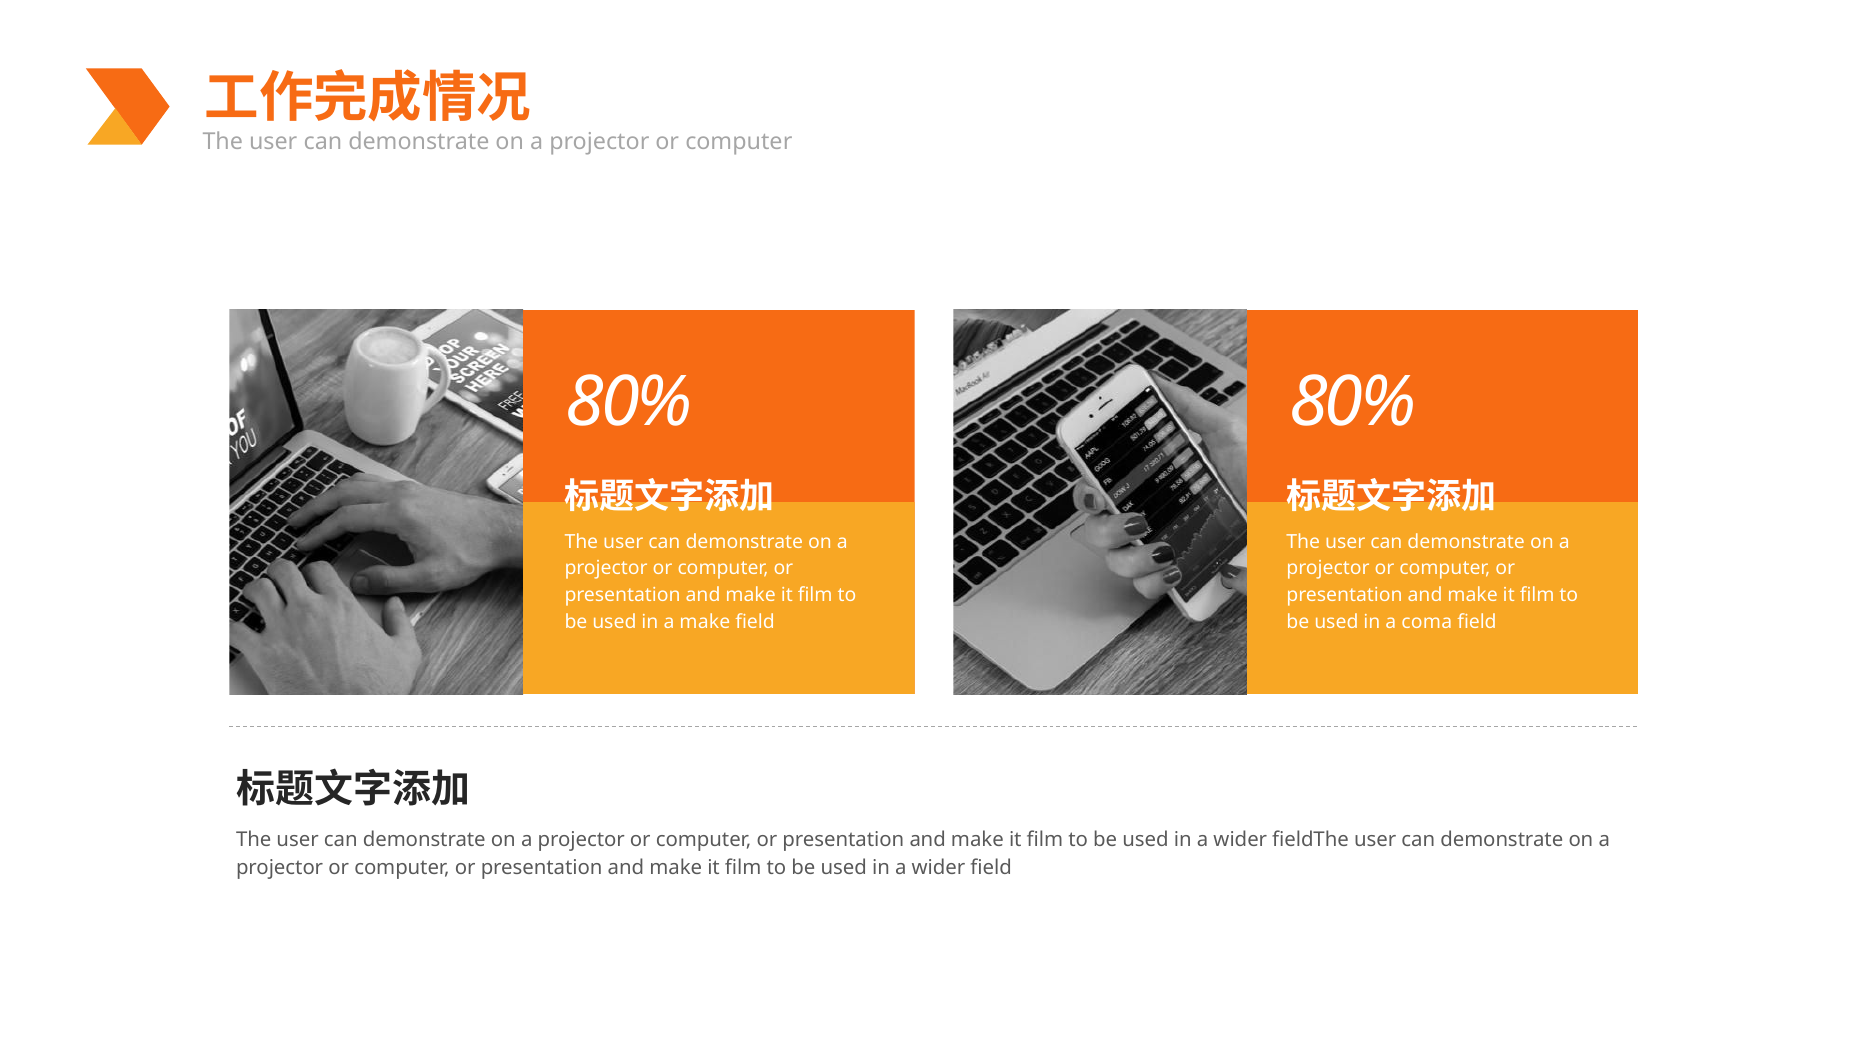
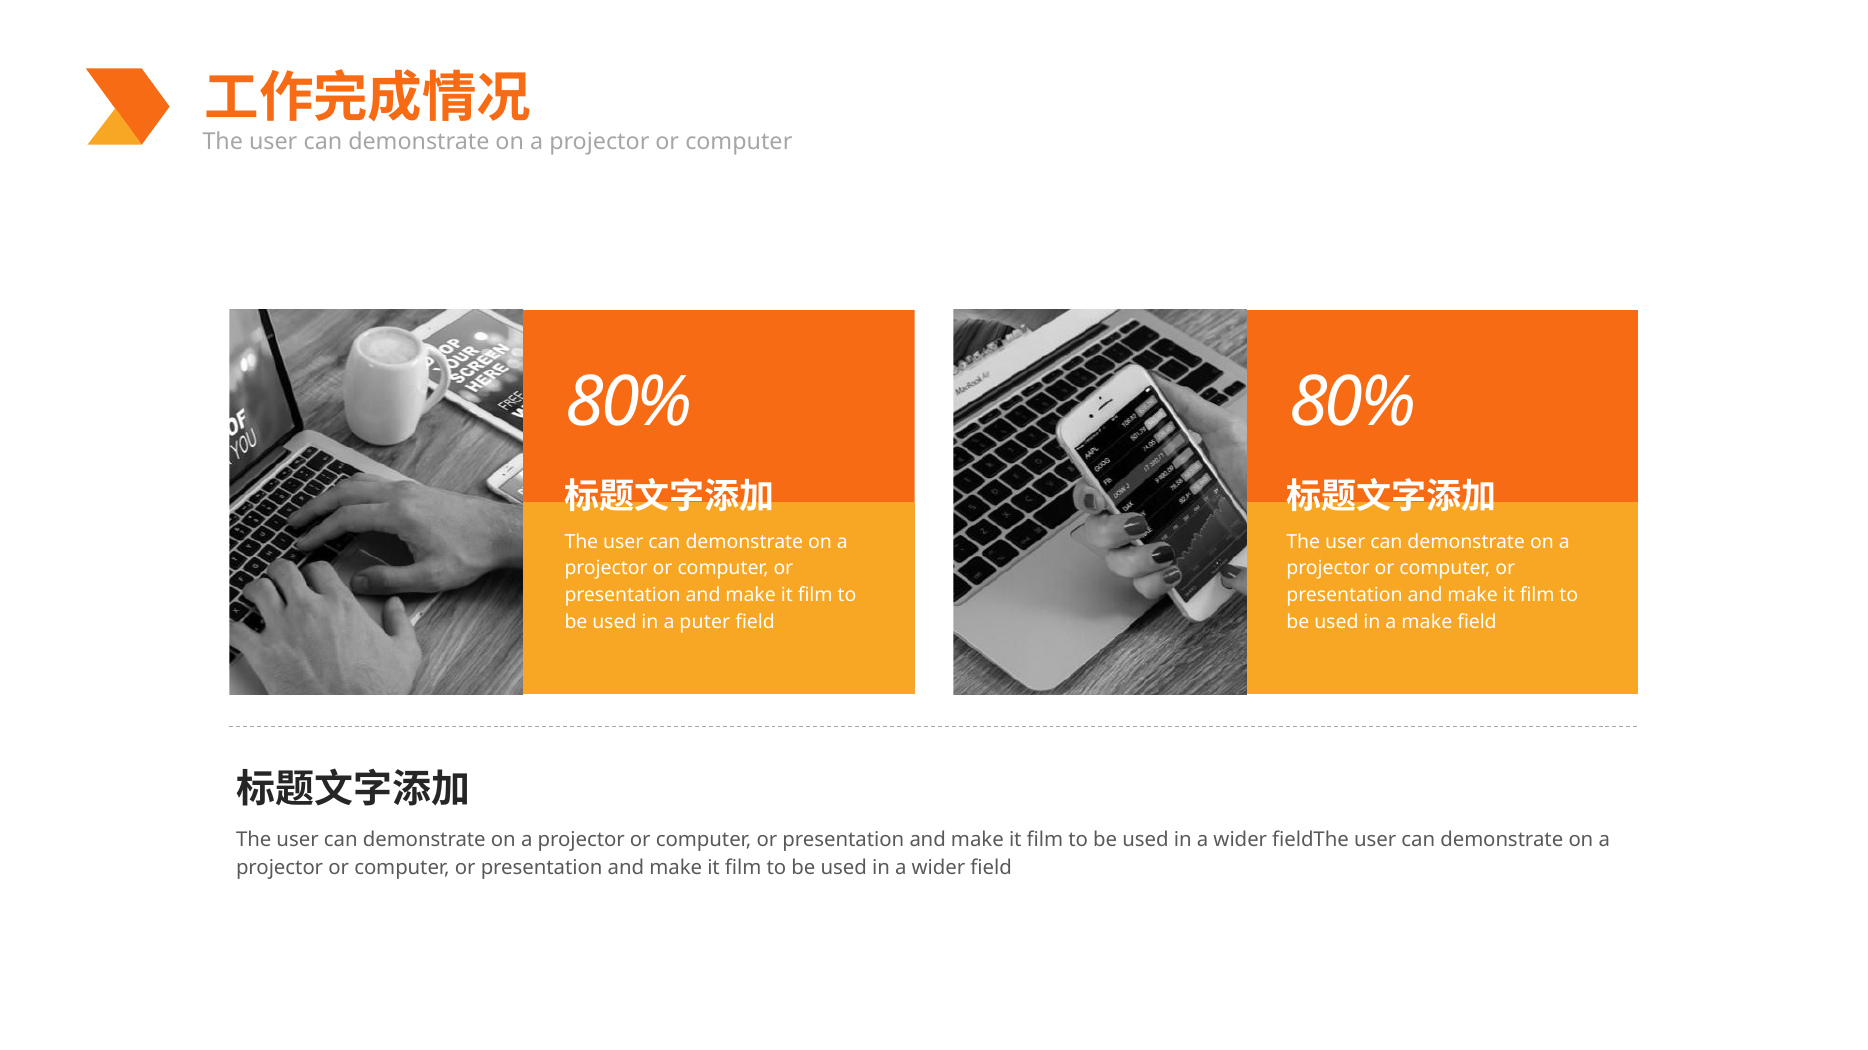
a make: make -> puter
a coma: coma -> make
